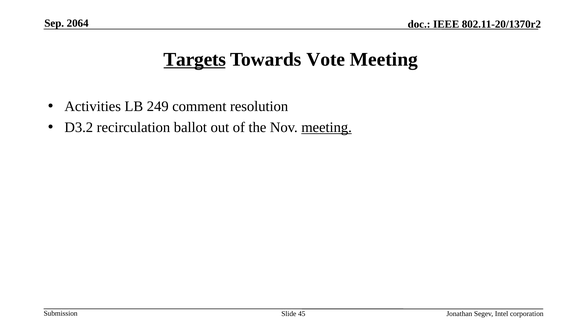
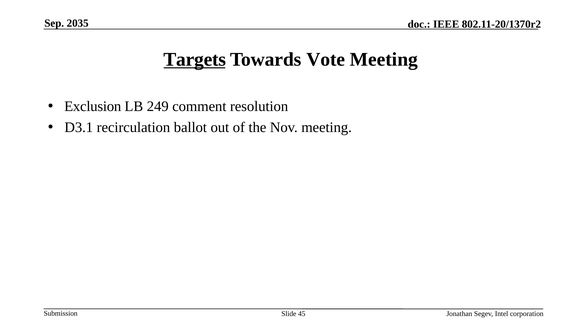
2064: 2064 -> 2035
Activities: Activities -> Exclusion
D3.2: D3.2 -> D3.1
meeting at (327, 128) underline: present -> none
